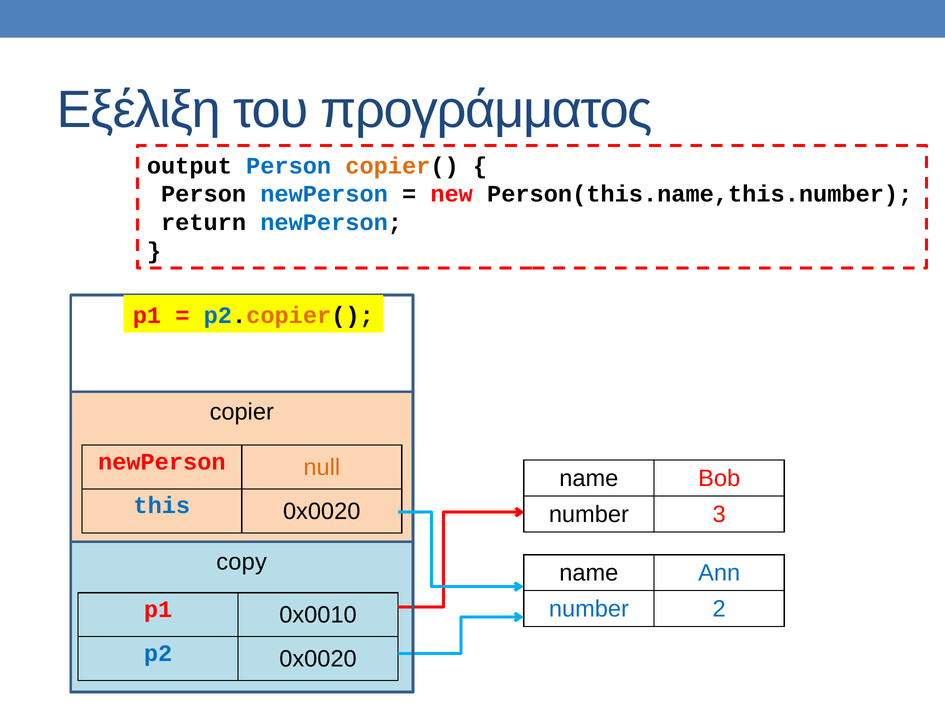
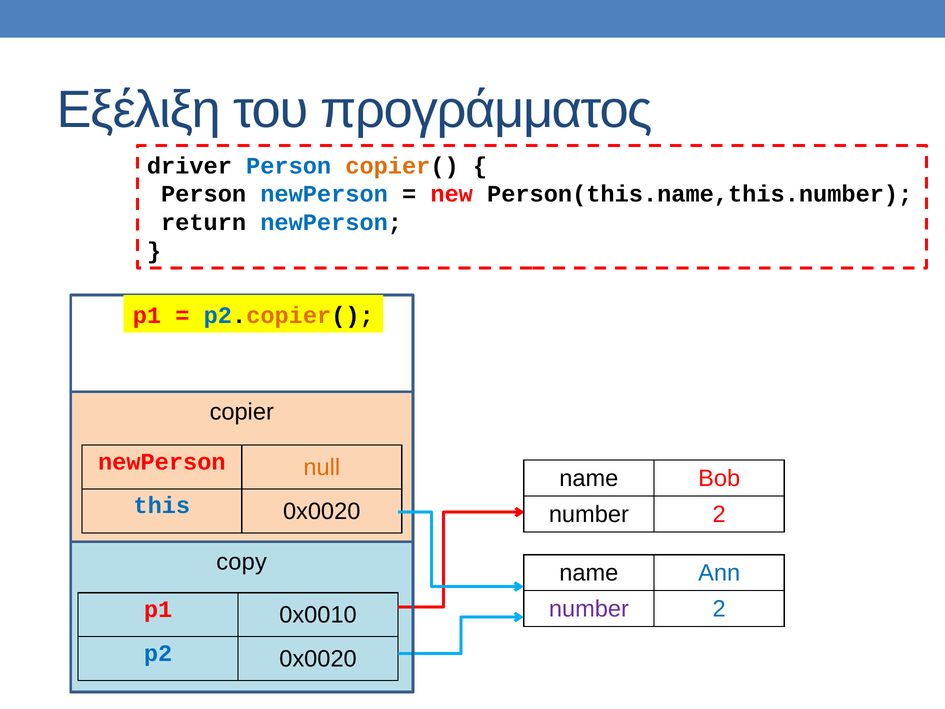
output: output -> driver
3 at (719, 514): 3 -> 2
number at (589, 609) colour: blue -> purple
